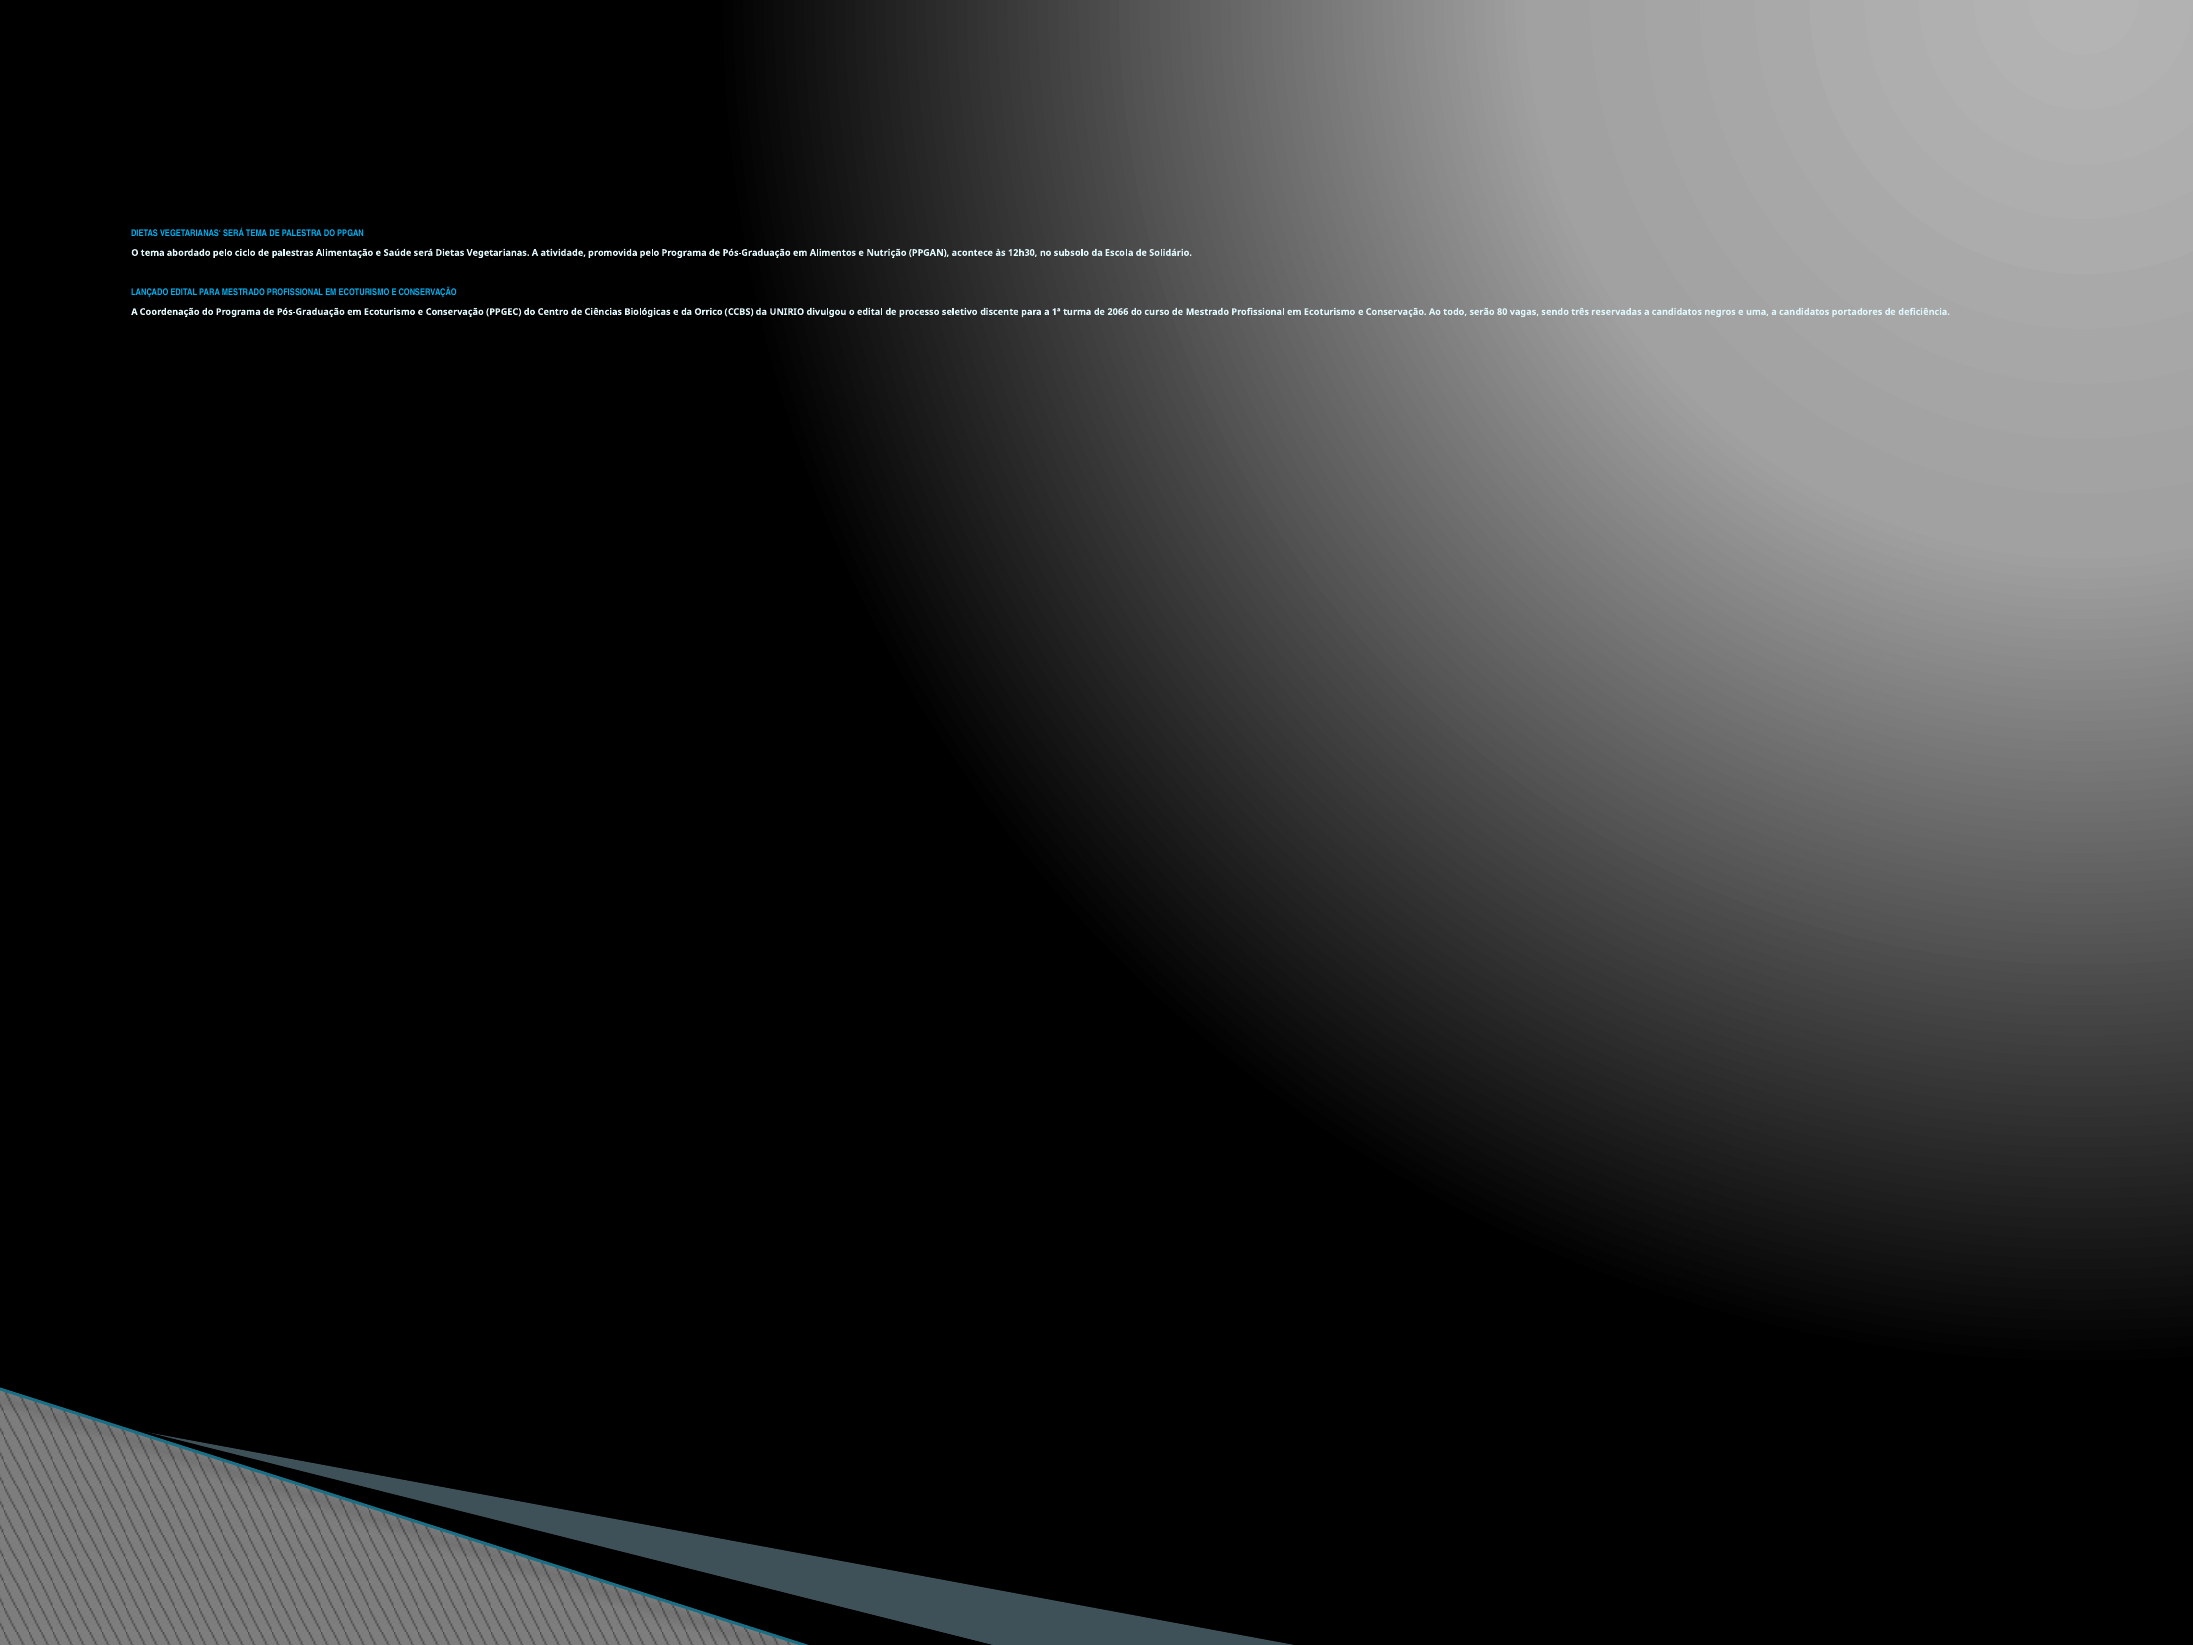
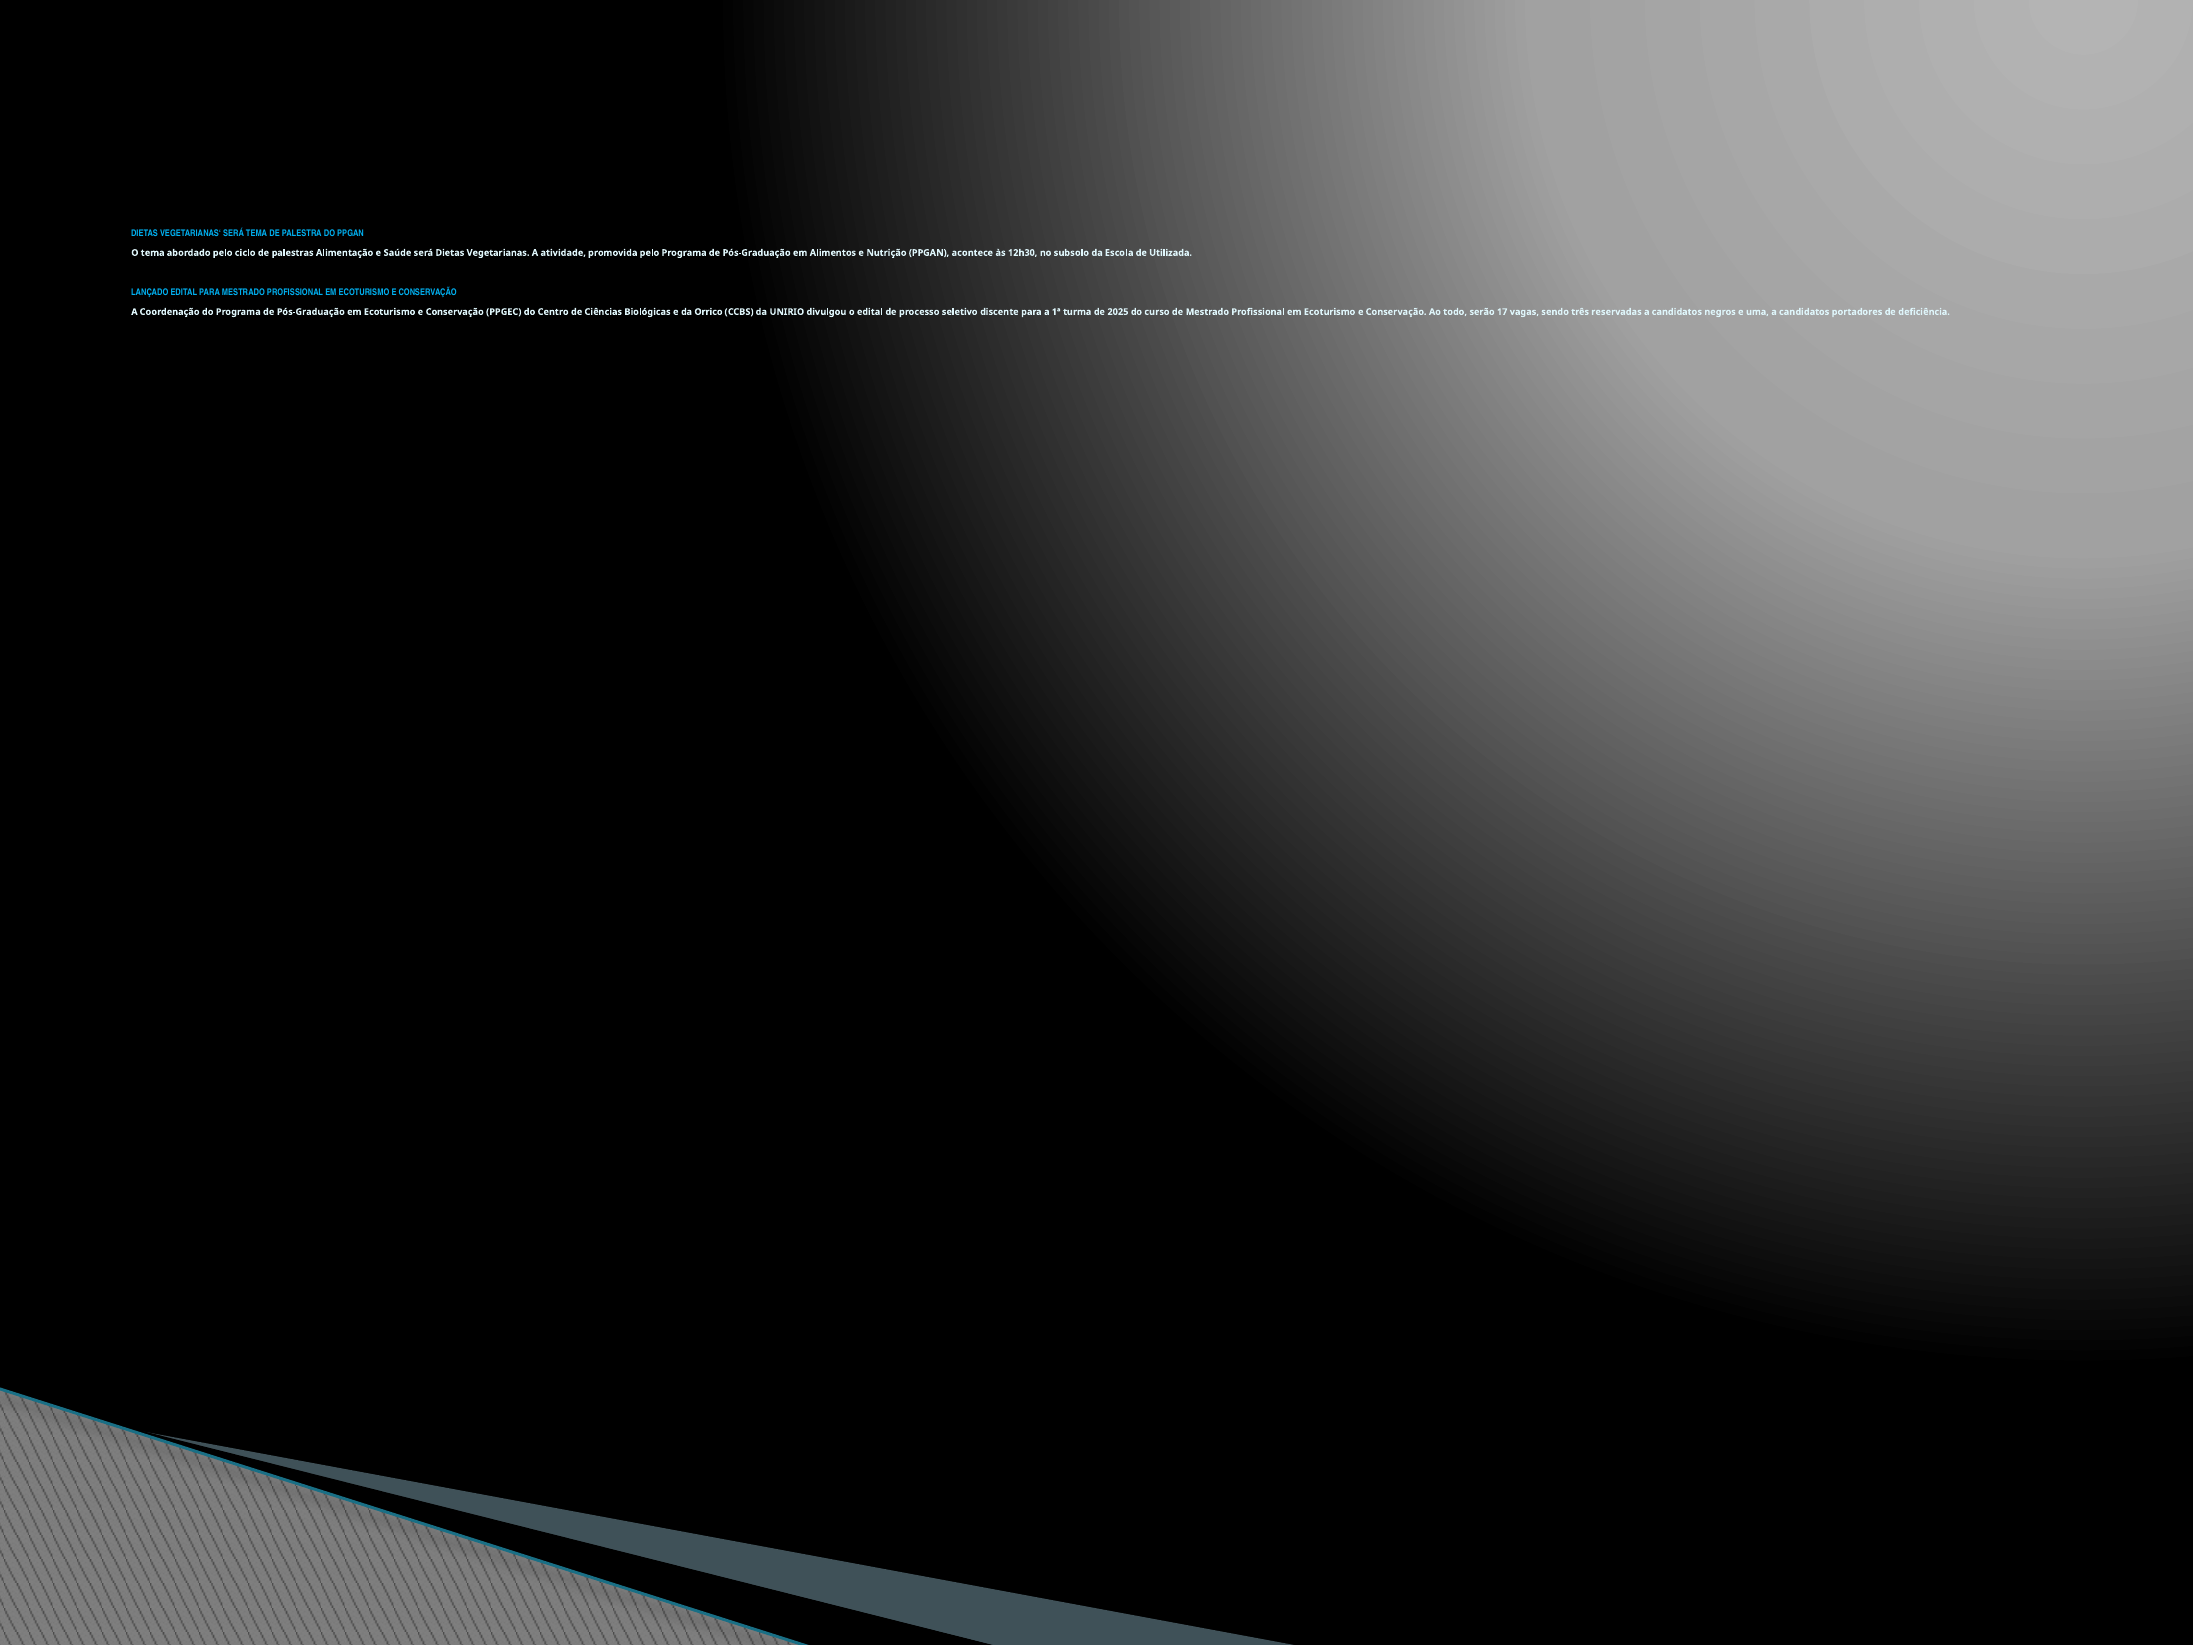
Solidário: Solidário -> Utilizada
2066: 2066 -> 2025
80: 80 -> 17
